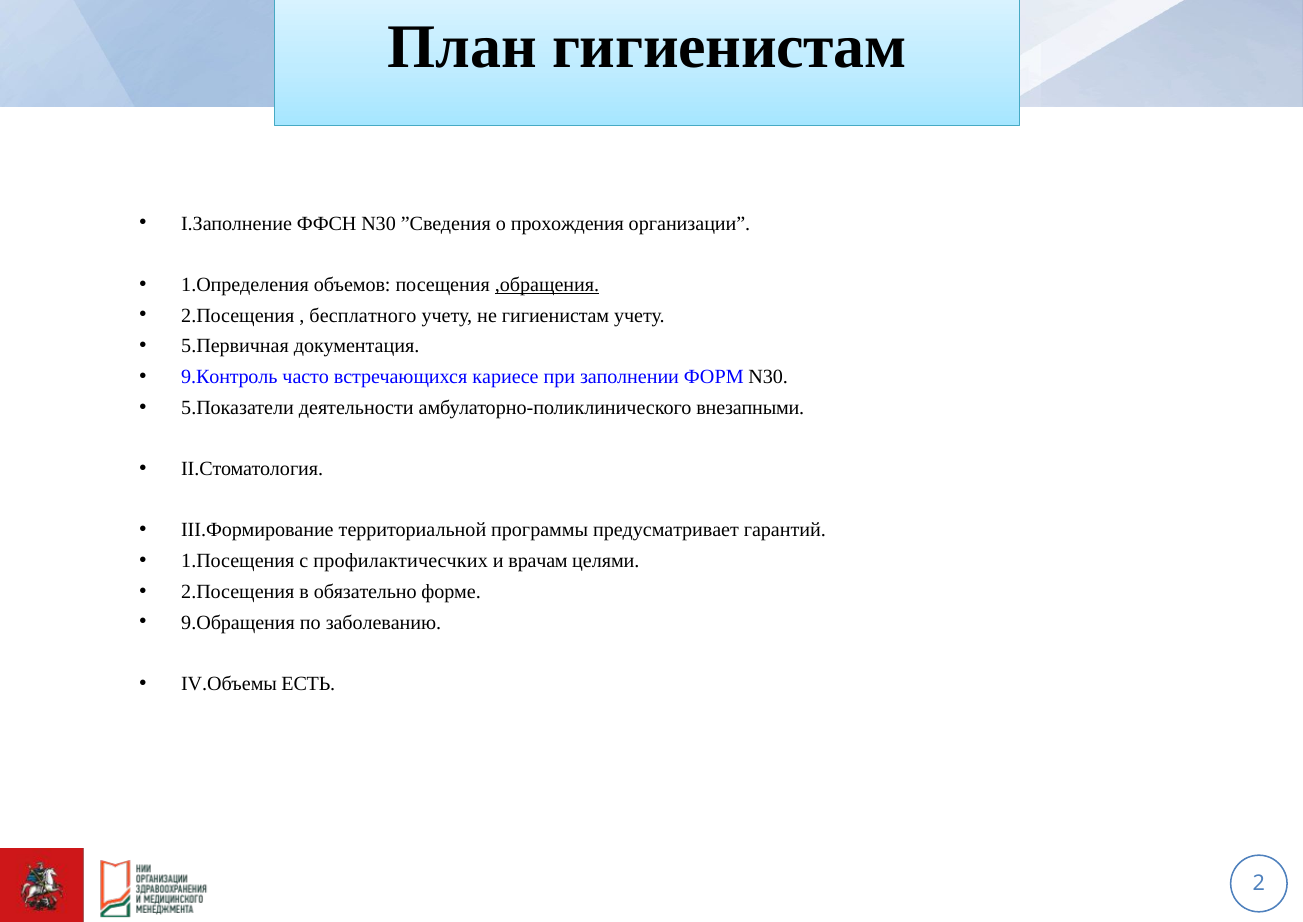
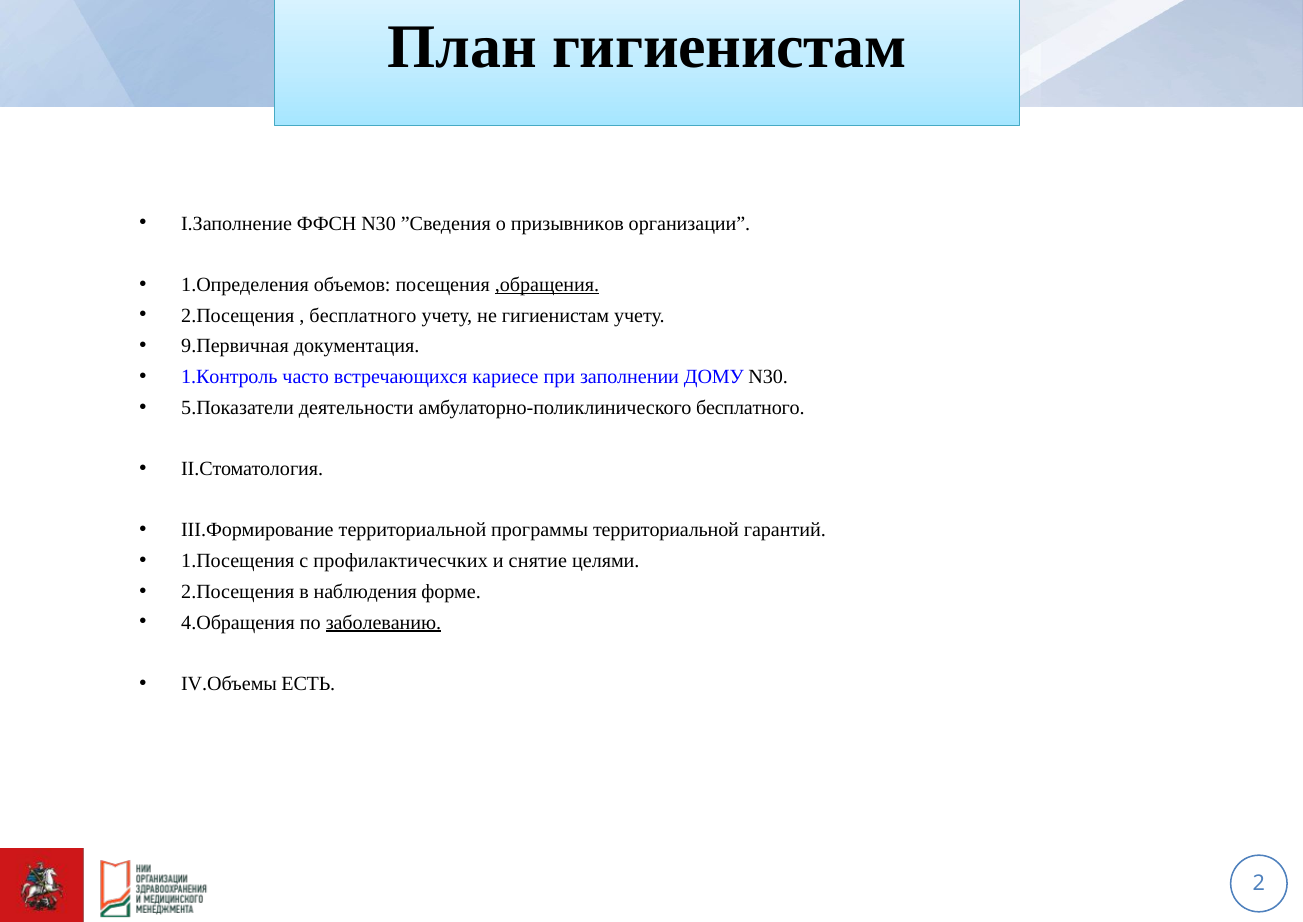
прохождения: прохождения -> призывников
5.Первичная: 5.Первичная -> 9.Первичная
9.Контроль: 9.Контроль -> 1.Контроль
ФОРМ: ФОРМ -> ДОМУ
амбулаторно-поликлинического внезапными: внезапными -> бесплатного
программы предусматривает: предусматривает -> территориальной
врачам: врачам -> снятие
обязательно: обязательно -> наблюдения
9.Обращения: 9.Обращения -> 4.Обращения
заболеванию underline: none -> present
